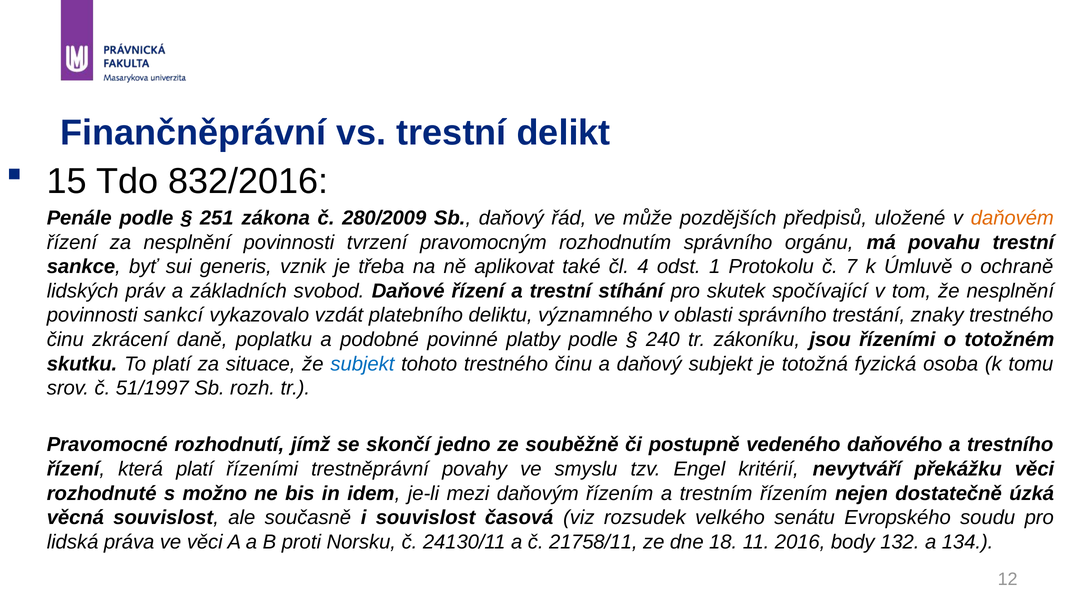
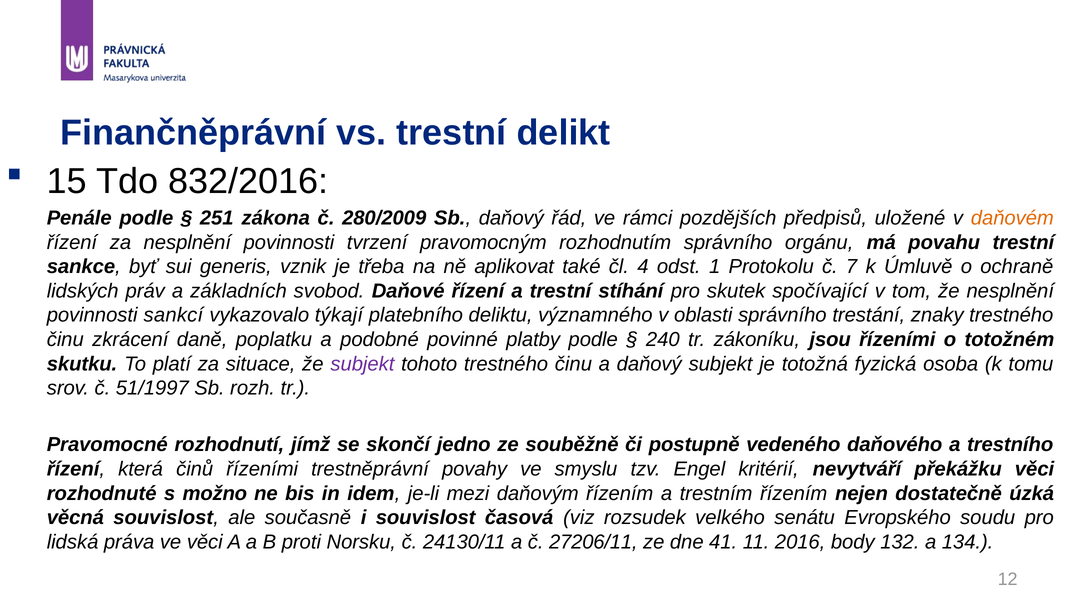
může: může -> rámci
vzdát: vzdát -> týkají
subjekt at (362, 364) colour: blue -> purple
která platí: platí -> činů
21758/11: 21758/11 -> 27206/11
18: 18 -> 41
